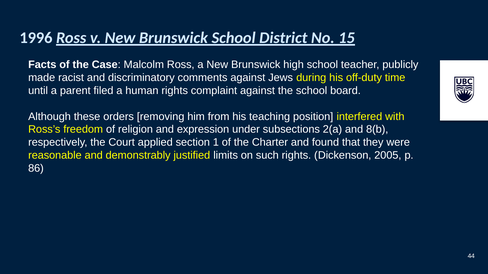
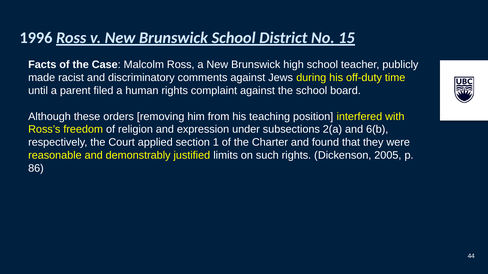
8(b: 8(b -> 6(b
